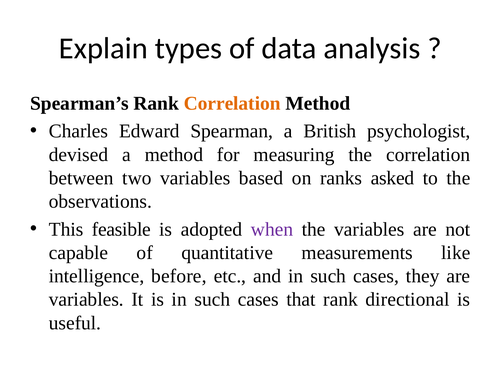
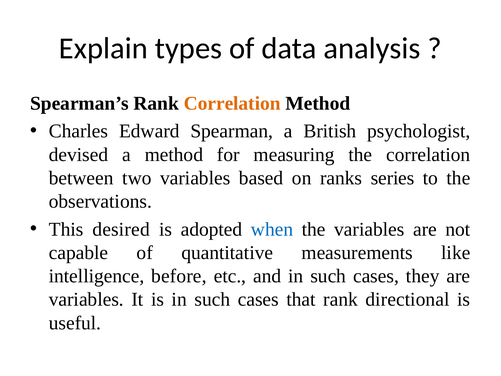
asked: asked -> series
feasible: feasible -> desired
when colour: purple -> blue
